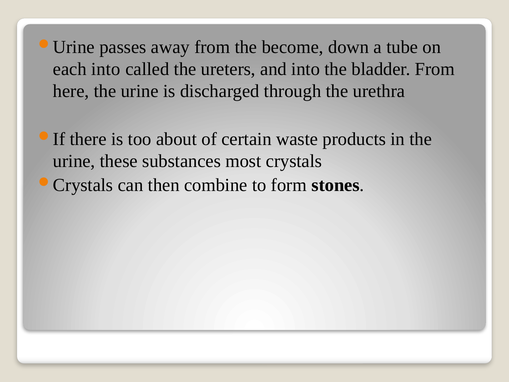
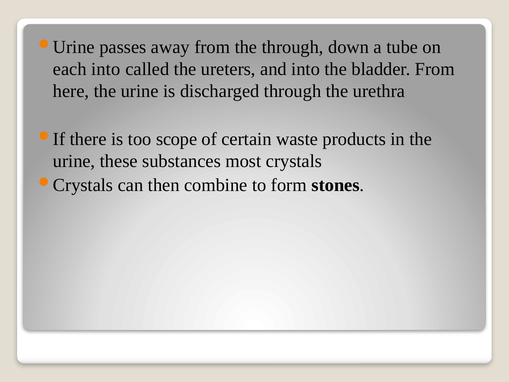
the become: become -> through
about: about -> scope
